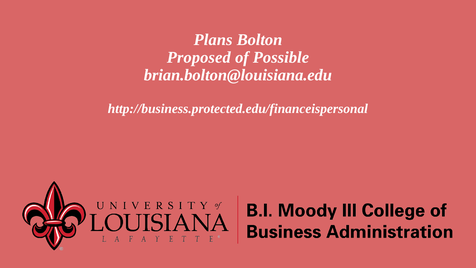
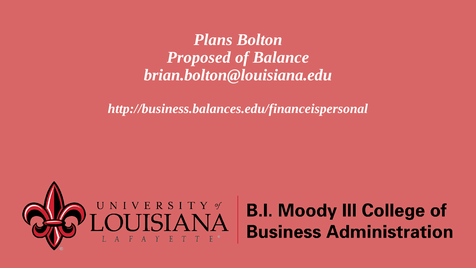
Possible: Possible -> Balance
http://business.protected.edu/financeispersonal: http://business.protected.edu/financeispersonal -> http://business.balances.edu/financeispersonal
